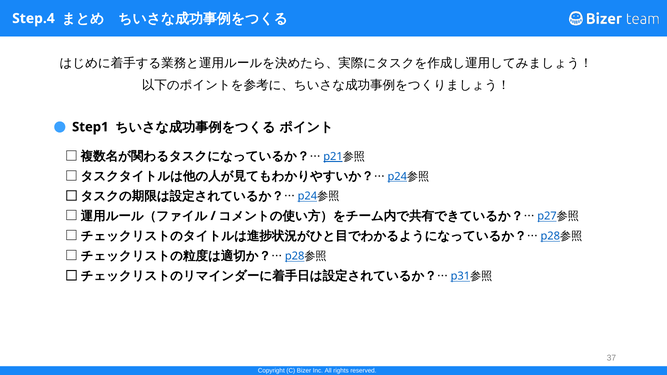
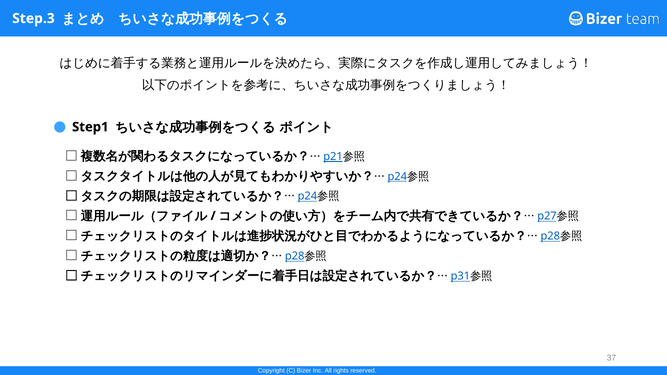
Step.4: Step.4 -> Step.3
